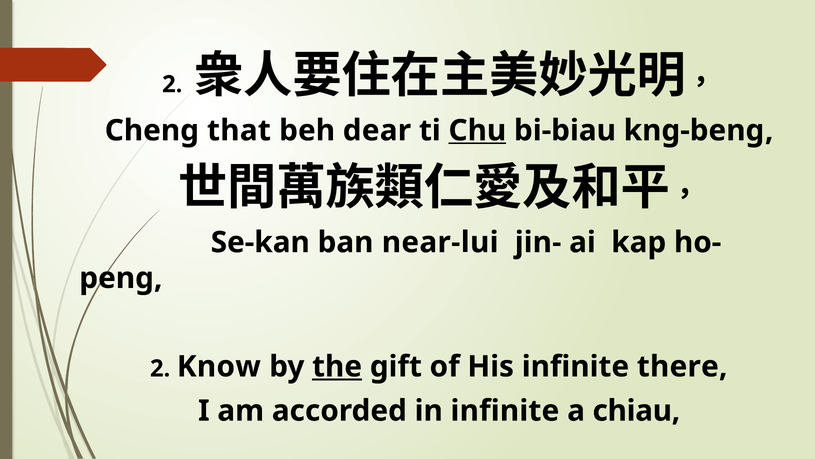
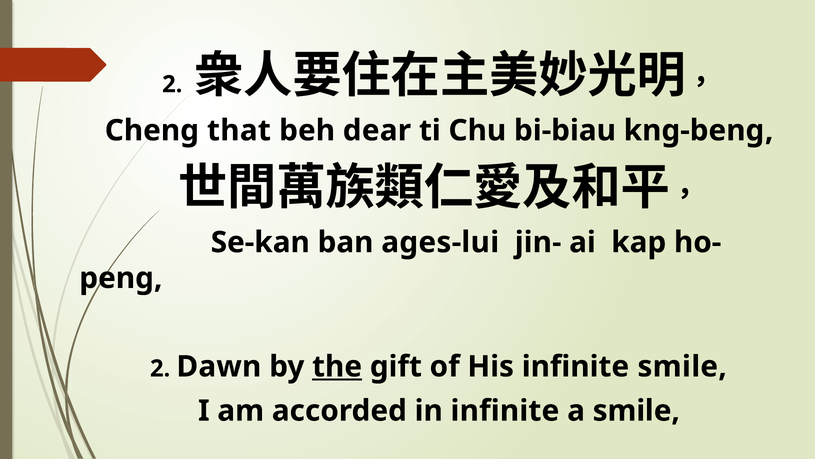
Chu underline: present -> none
near-lui: near-lui -> ages-lui
Know: Know -> Dawn
infinite there: there -> smile
a chiau: chiau -> smile
